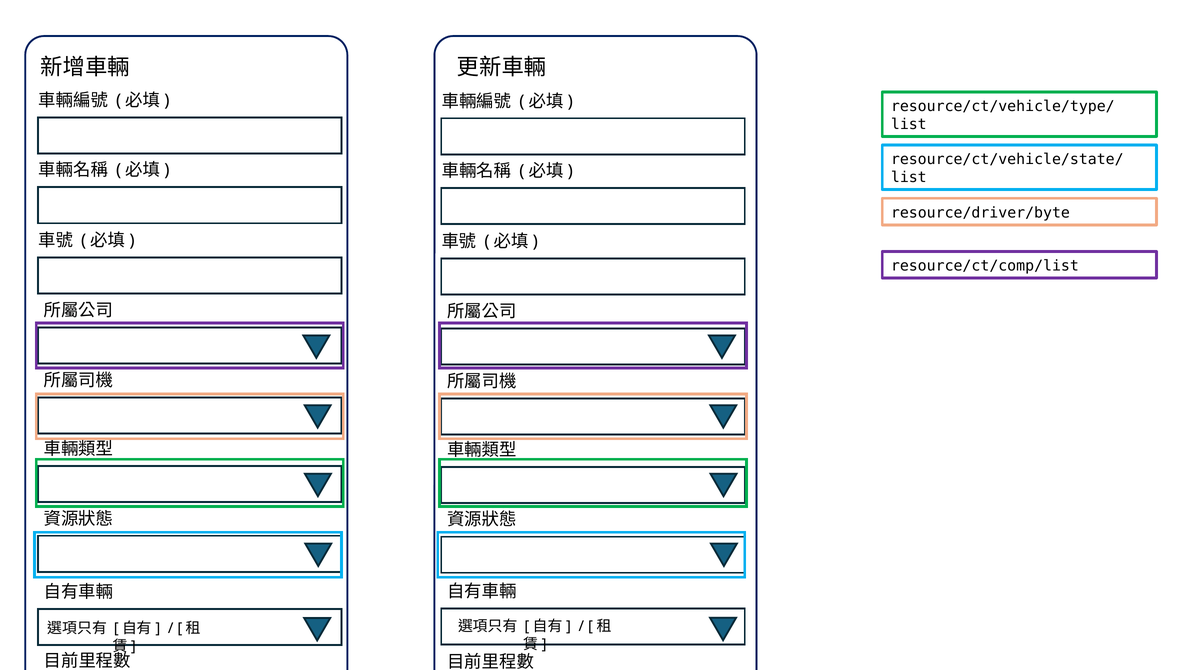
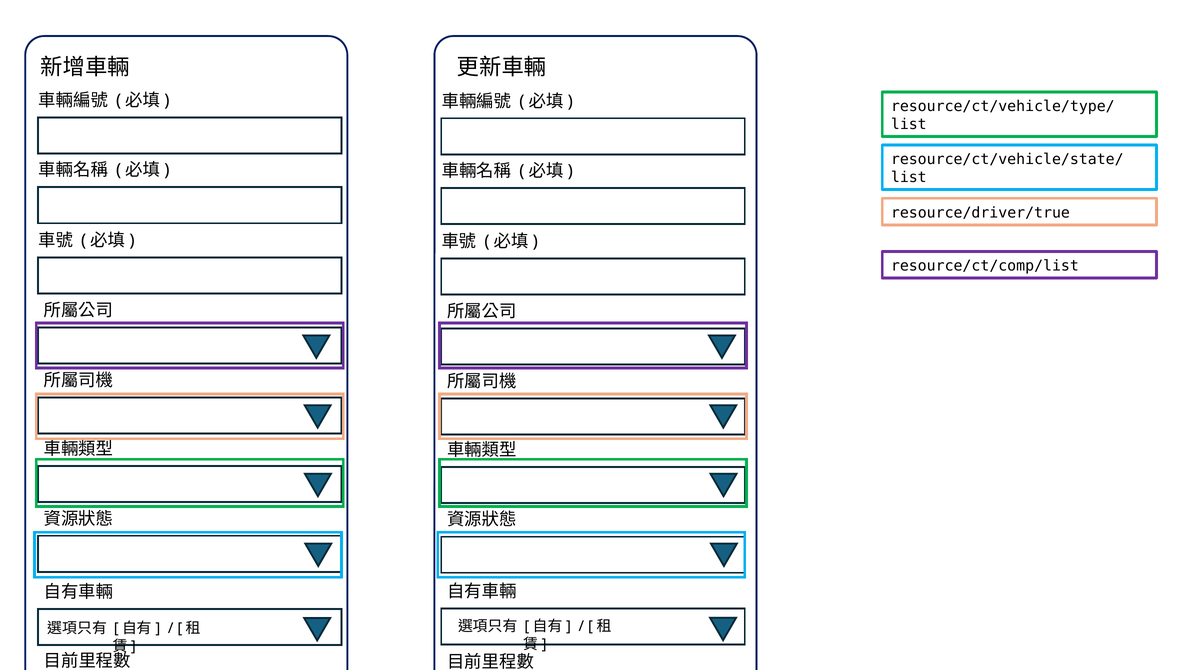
resource/driver/byte: resource/driver/byte -> resource/driver/true
